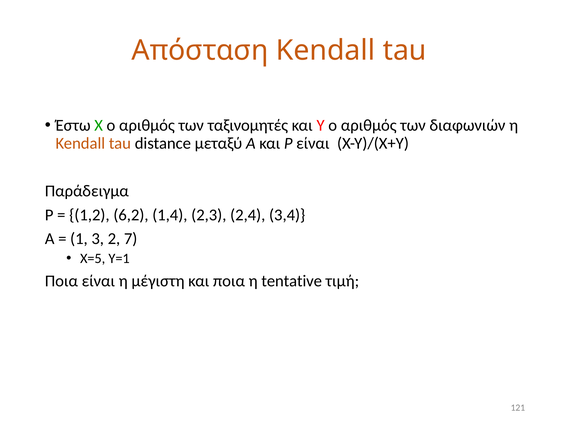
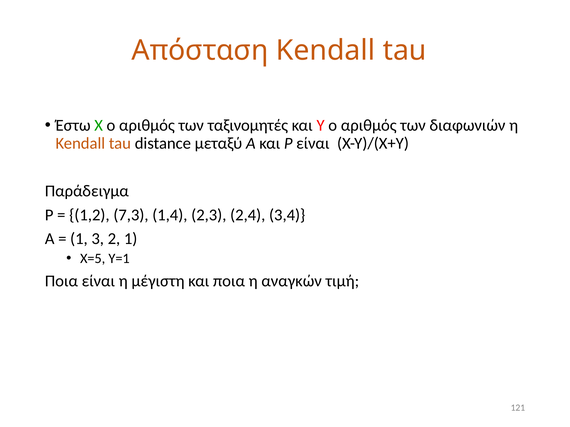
6,2: 6,2 -> 7,3
2 7: 7 -> 1
tentative: tentative -> αναγκών
